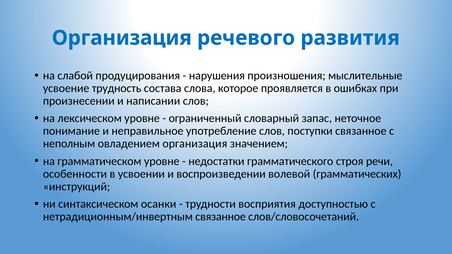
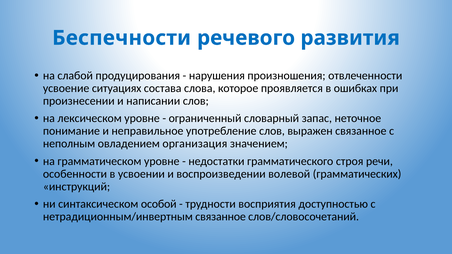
Организация at (122, 38): Организация -> Беспечности
мыслительные: мыслительные -> отвлеченности
трудность: трудность -> ситуациях
поступки: поступки -> выражен
осанки: осанки -> особой
